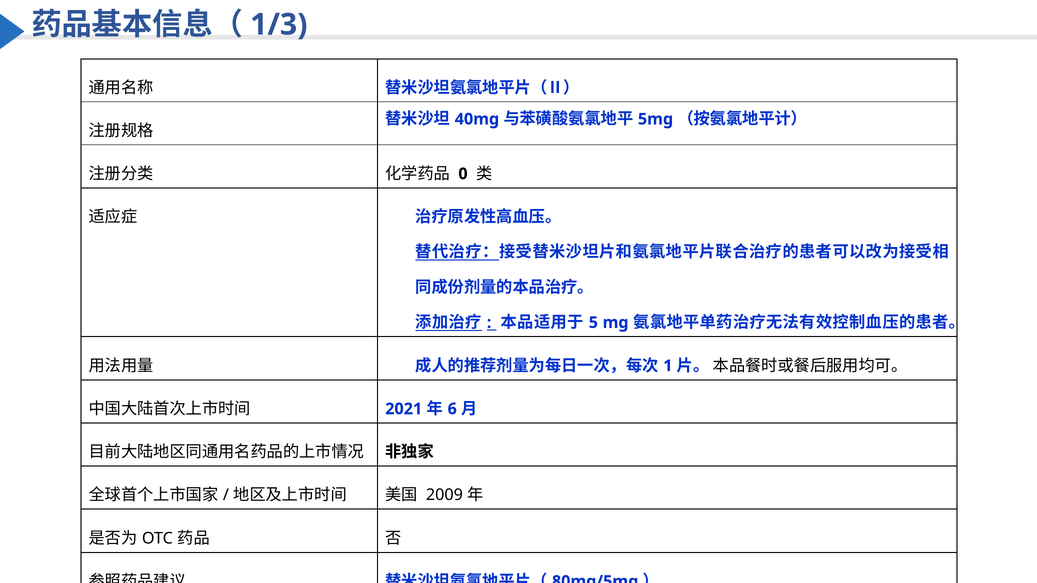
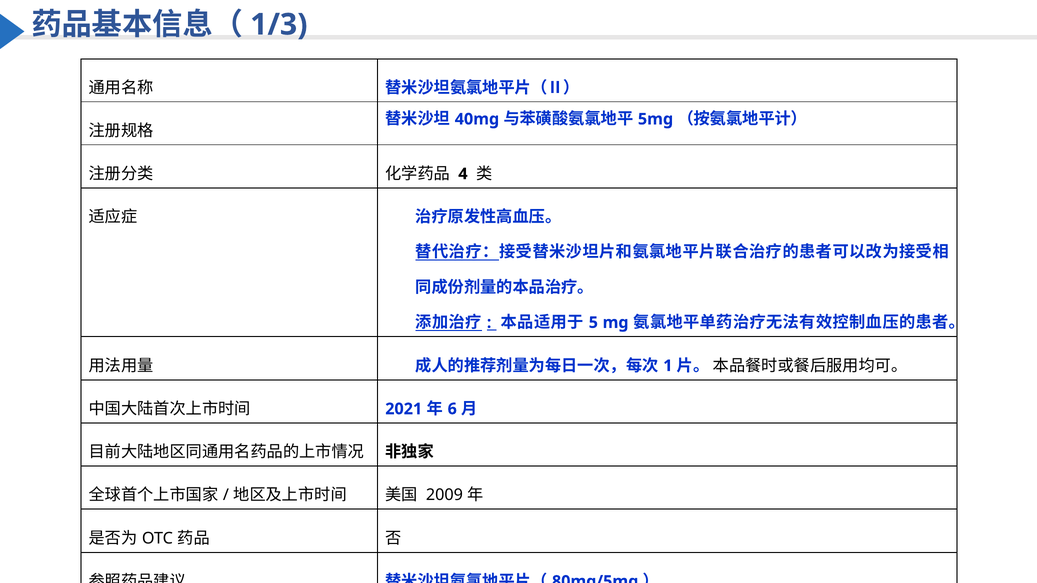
0: 0 -> 4
